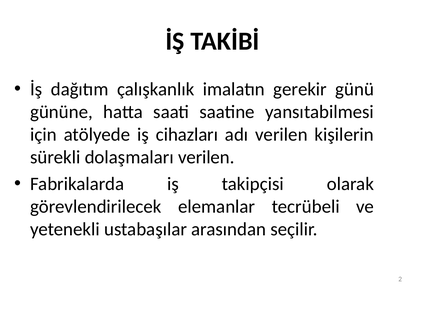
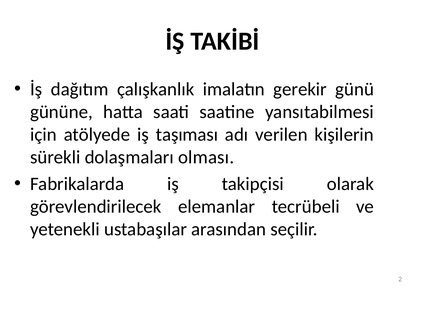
cihazları: cihazları -> taşıması
dolaşmaları verilen: verilen -> olması
